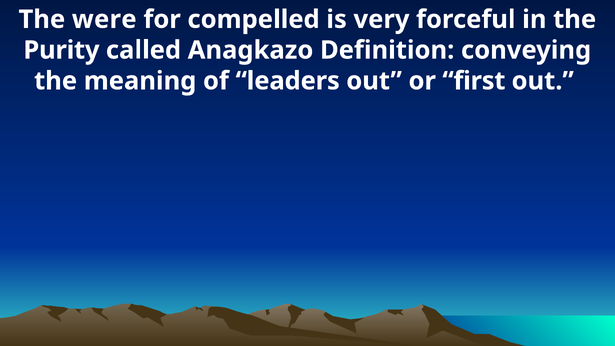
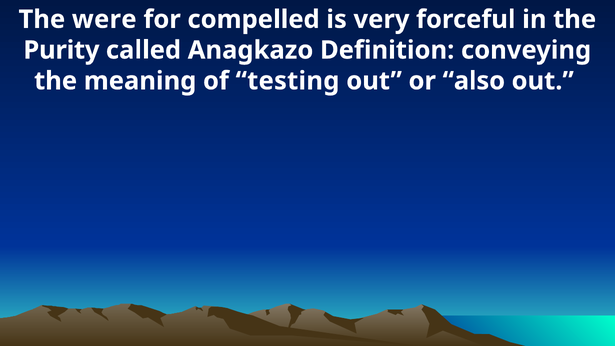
leaders: leaders -> testing
first: first -> also
